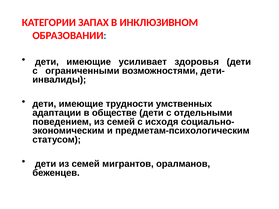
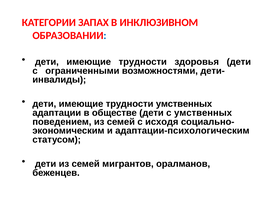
усиливает at (143, 62): усиливает -> трудности
с отдельными: отдельными -> умственных
предметам-психологическим: предметам-психологическим -> адаптации-психологическим
